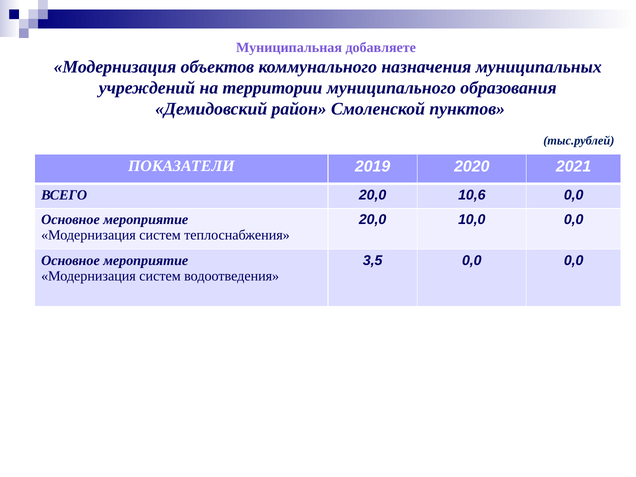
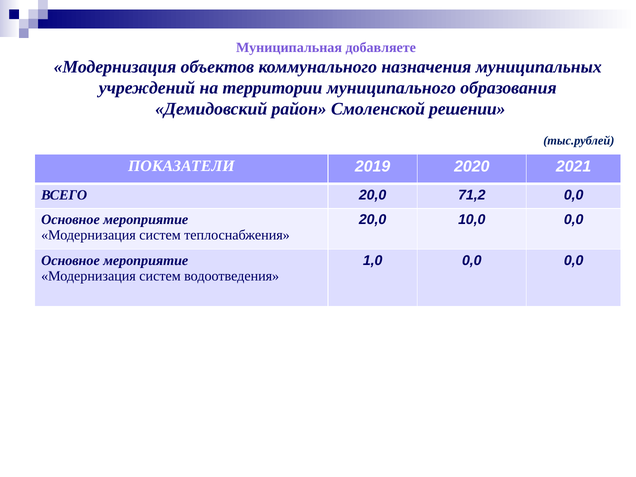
пунктов: пунктов -> решении
10,6: 10,6 -> 71,2
3,5: 3,5 -> 1,0
